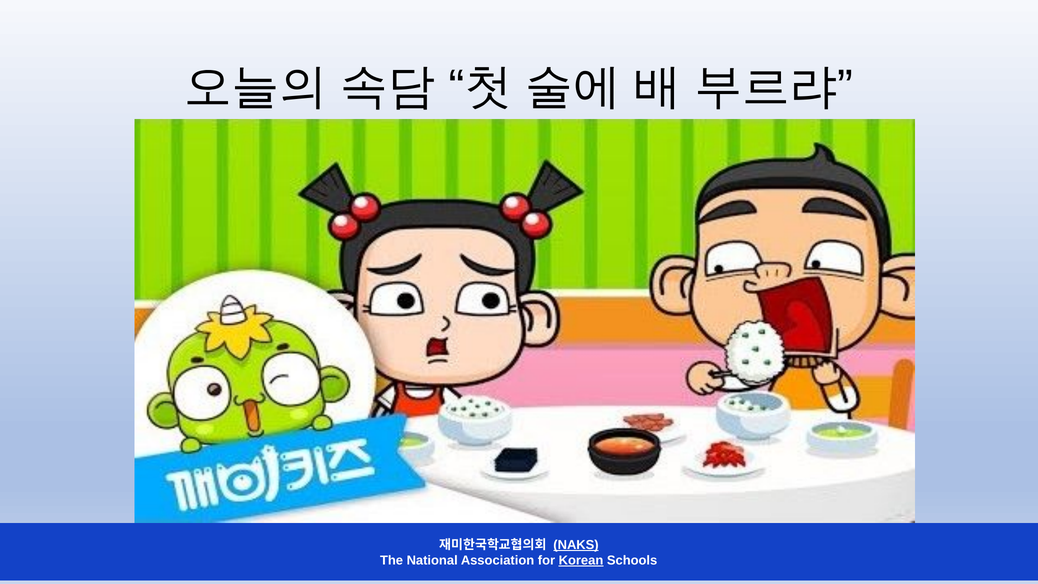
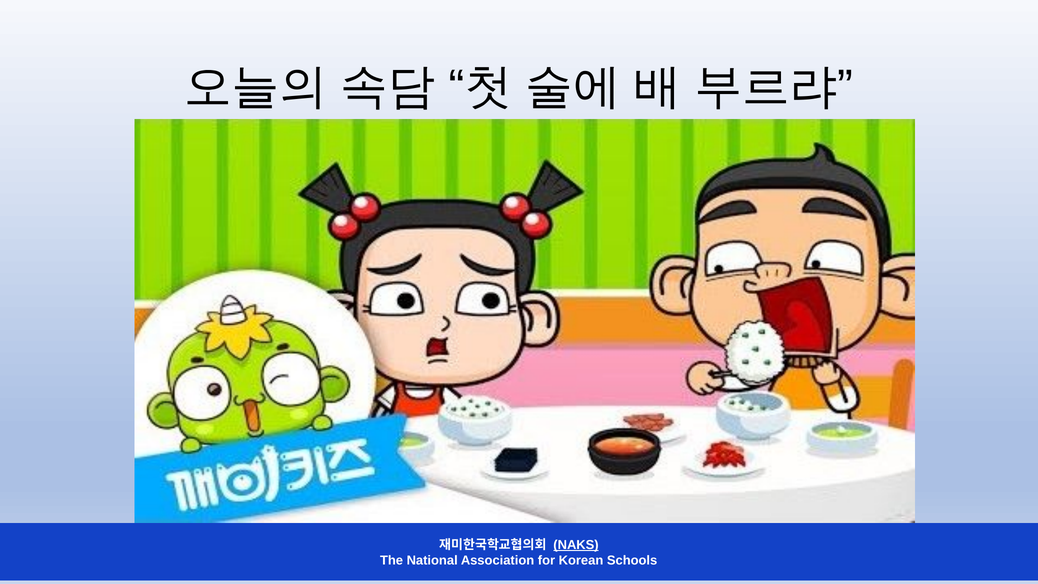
Korean underline: present -> none
